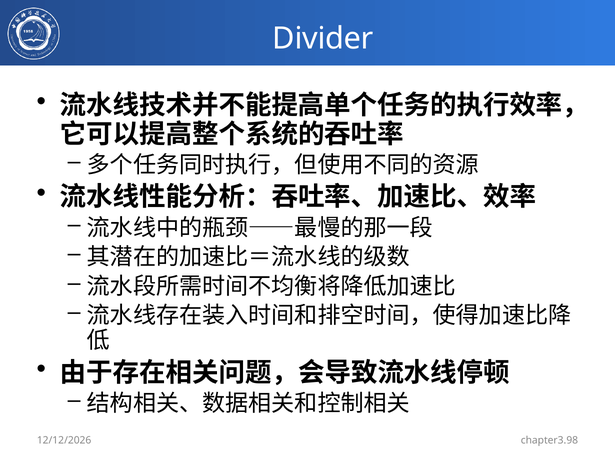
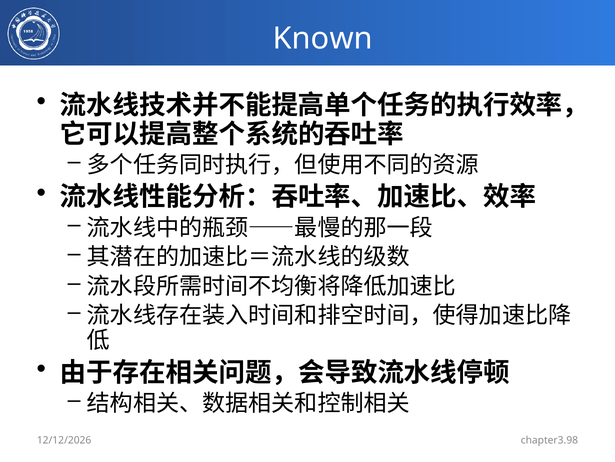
Divider: Divider -> Known
